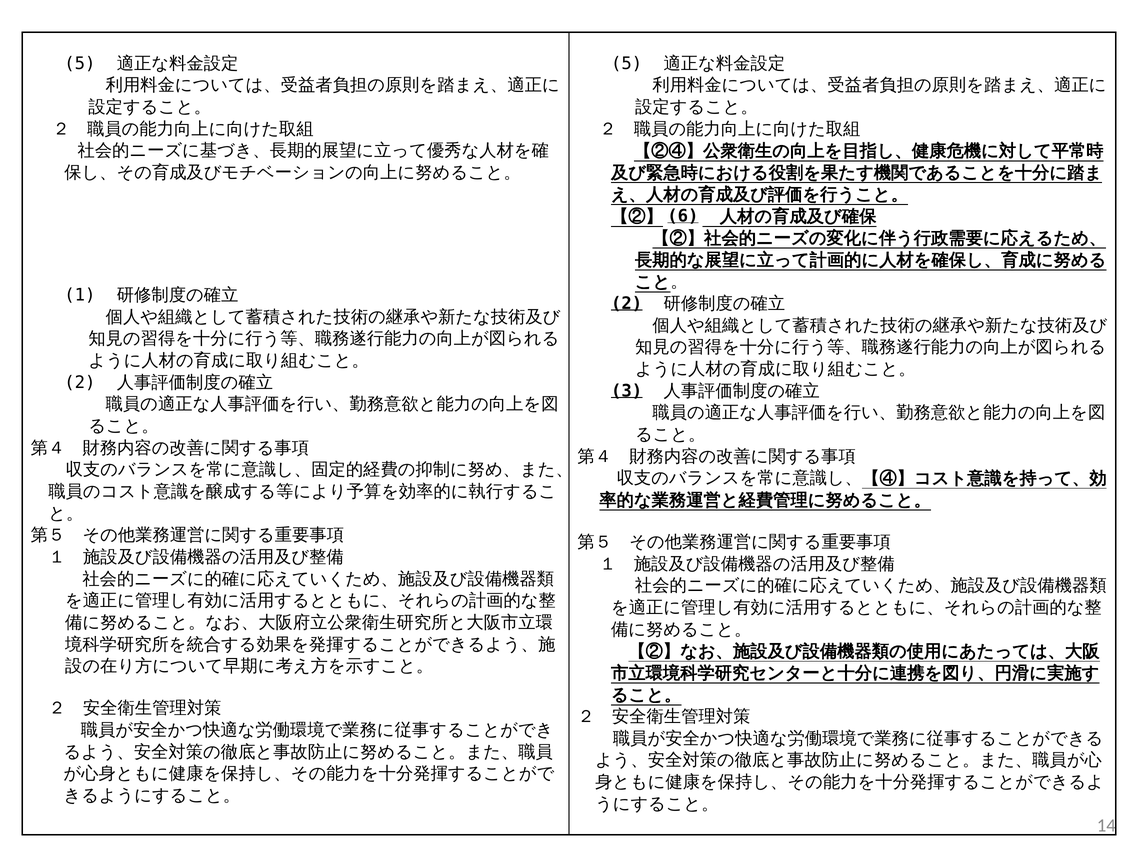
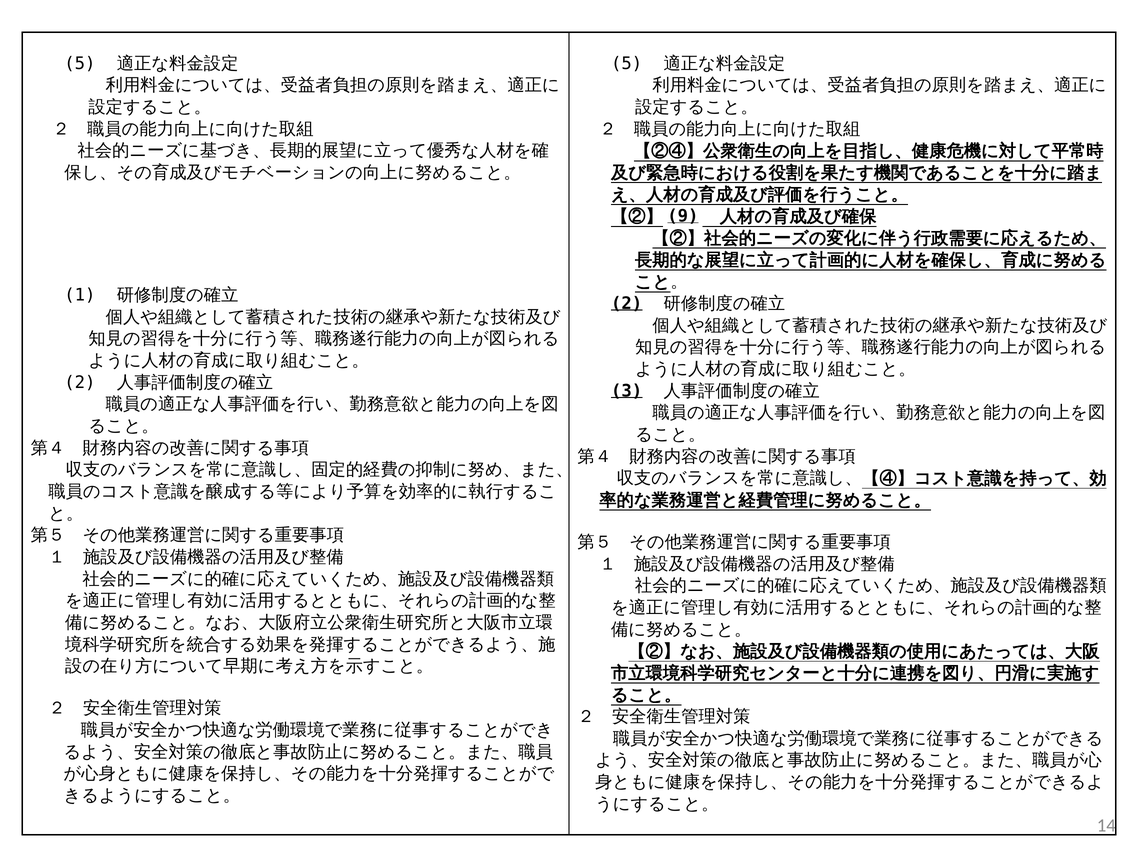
6: 6 -> 9
